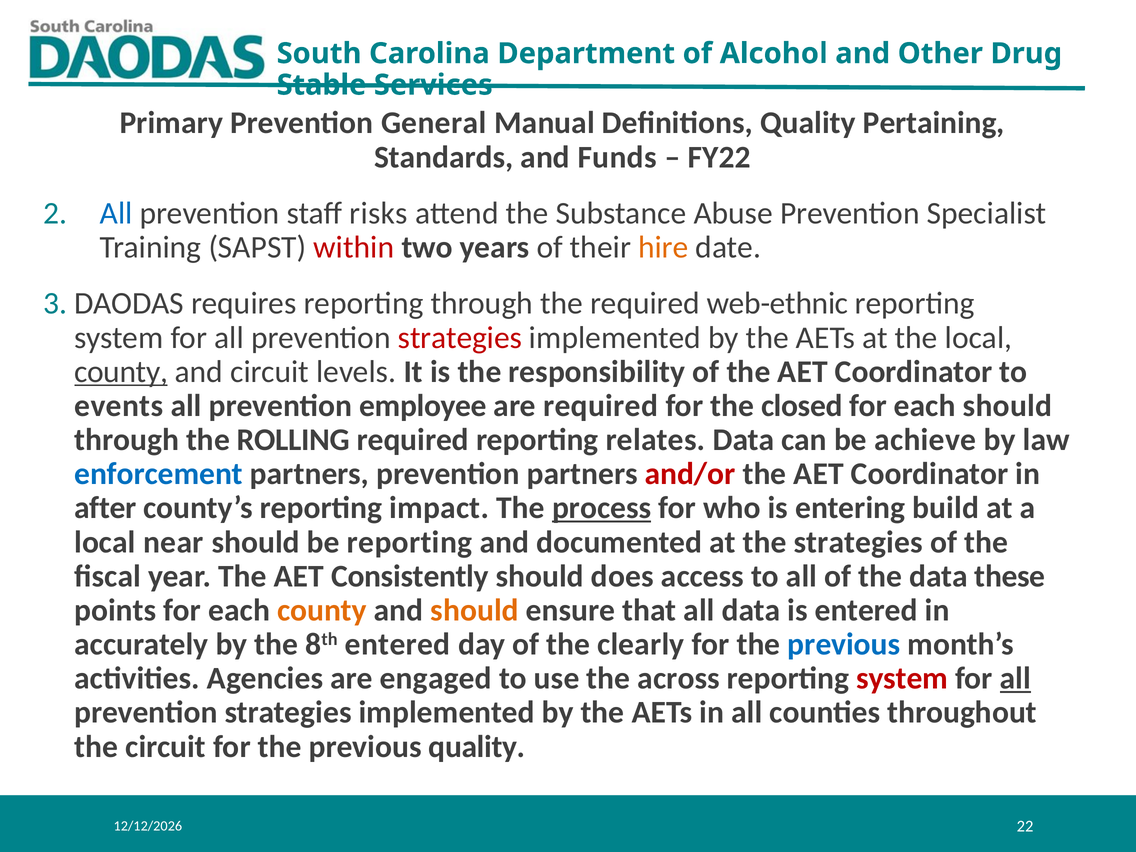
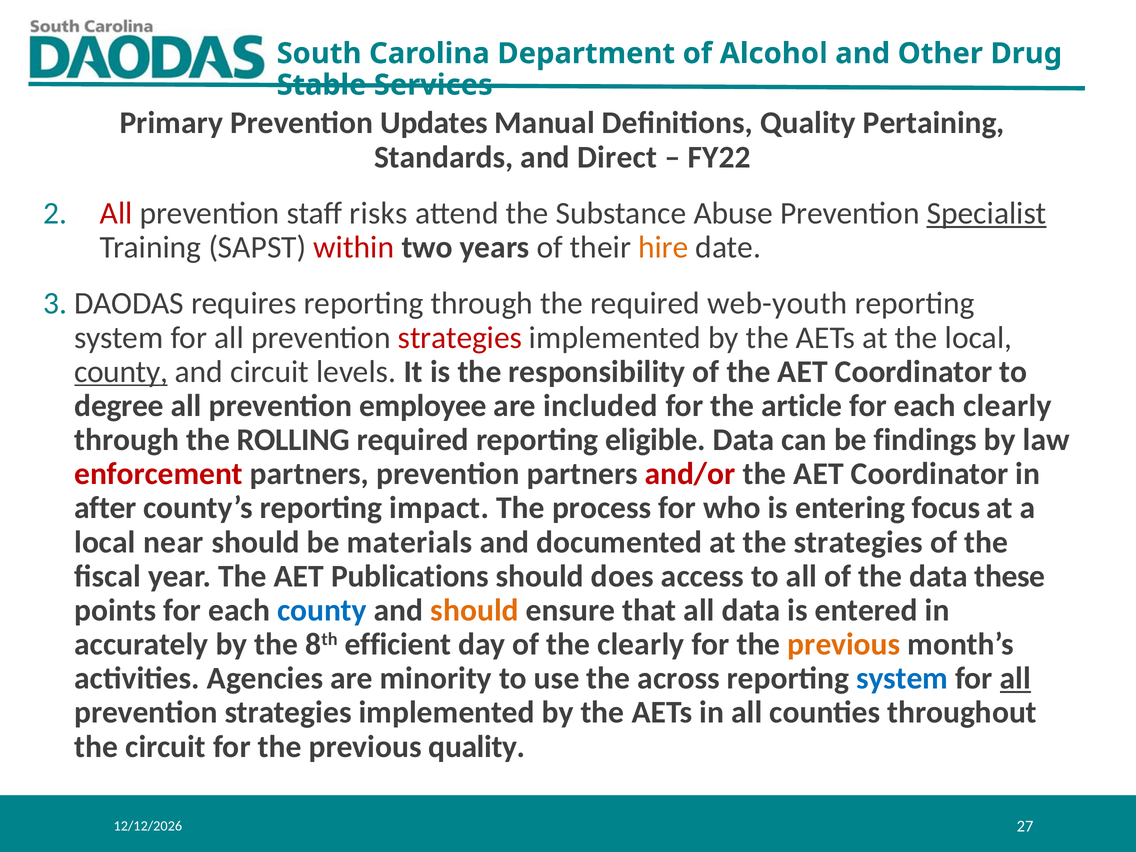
General: General -> Updates
Funds: Funds -> Direct
All at (116, 213) colour: blue -> red
Specialist underline: none -> present
web-ethnic: web-ethnic -> web-youth
events: events -> degree
are required: required -> included
closed: closed -> article
each should: should -> clearly
relates: relates -> eligible
achieve: achieve -> findings
enforcement colour: blue -> red
process underline: present -> none
build: build -> focus
be reporting: reporting -> materials
Consistently: Consistently -> Publications
county at (322, 610) colour: orange -> blue
8th entered: entered -> efficient
previous at (844, 644) colour: blue -> orange
engaged: engaged -> minority
system at (902, 678) colour: red -> blue
22: 22 -> 27
